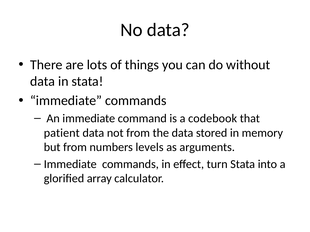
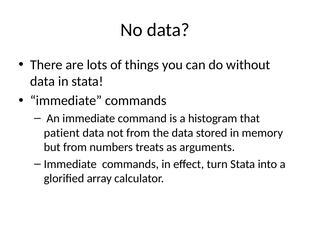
codebook: codebook -> histogram
levels: levels -> treats
